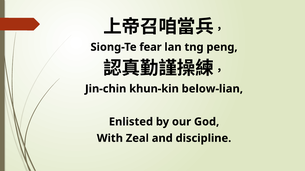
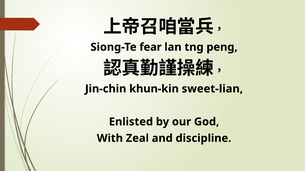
below-lian: below-lian -> sweet-lian
